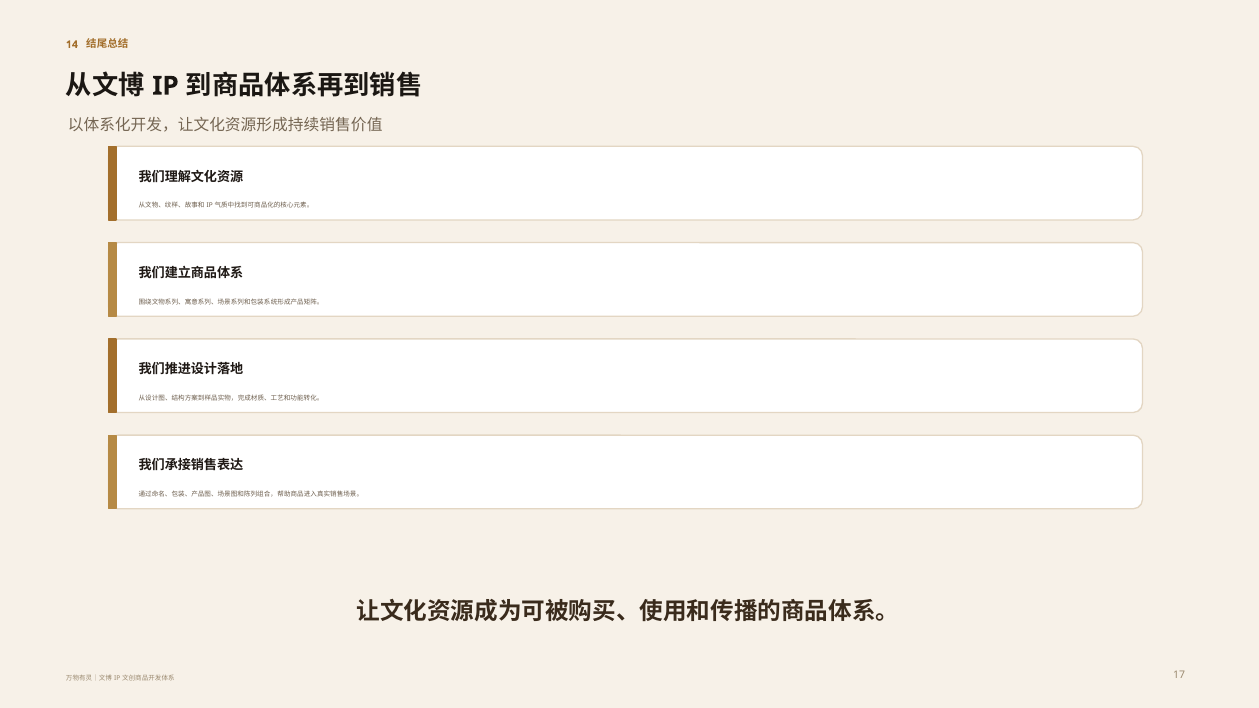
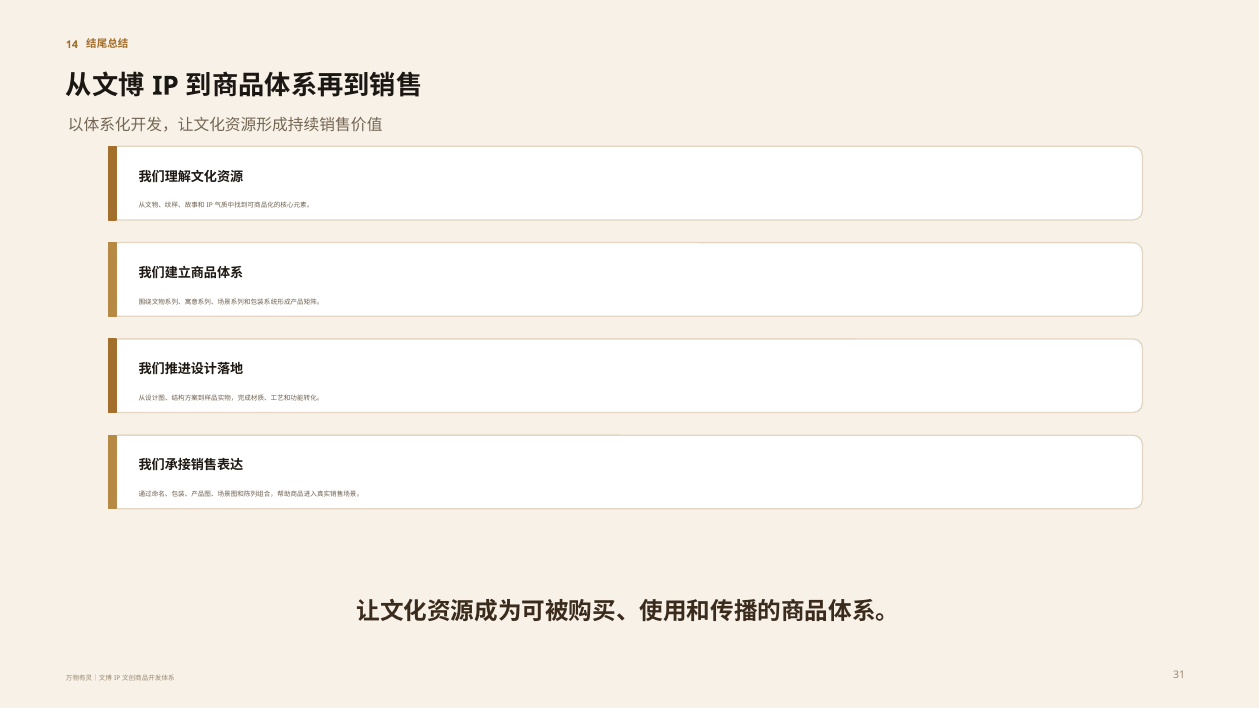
17: 17 -> 31
